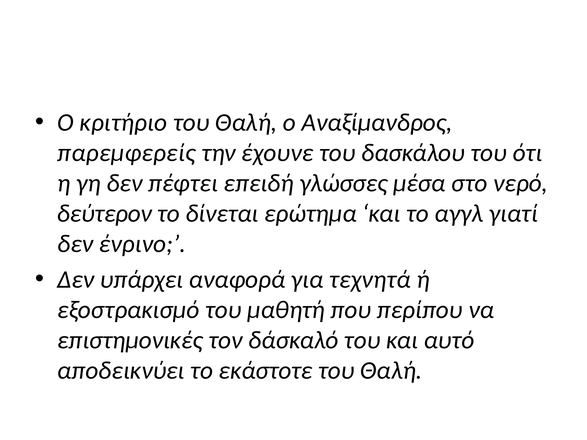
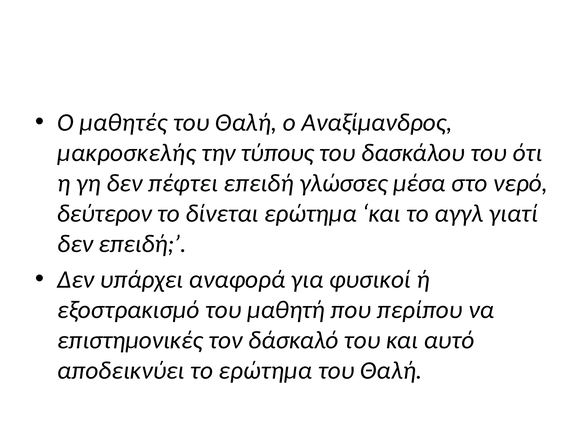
κριτήριο: κριτήριο -> μαθητές
παρεμφερείς: παρεμφερείς -> μακροσκελής
έχουνε: έχουνε -> τύπους
δεν ένρινο: ένρινο -> επειδή
τεχνητά: τεχνητά -> φυσικοί
το εκάστοτε: εκάστοτε -> ερώτημα
